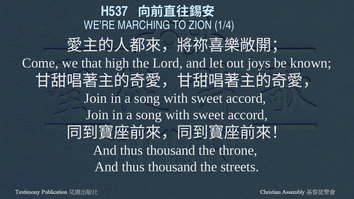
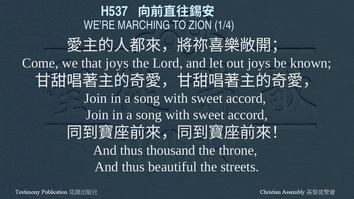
that high: high -> joys
thousand at (173, 167): thousand -> beautiful
